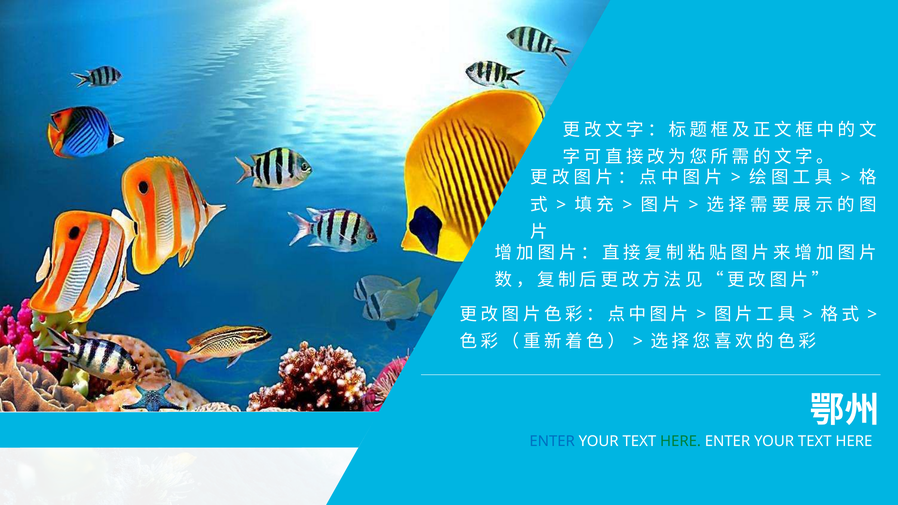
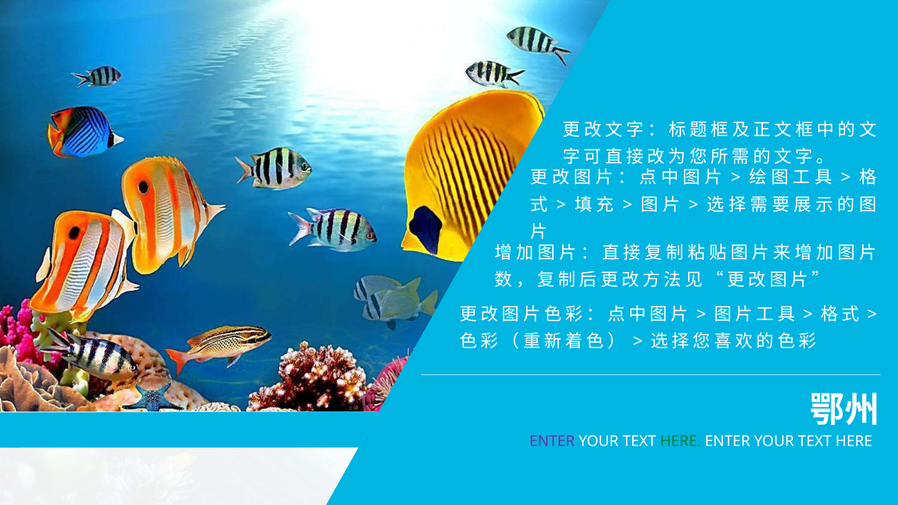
ENTER at (552, 441) colour: blue -> purple
